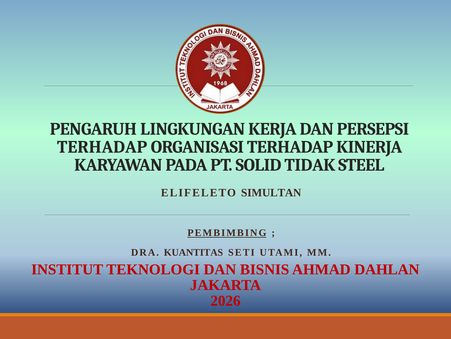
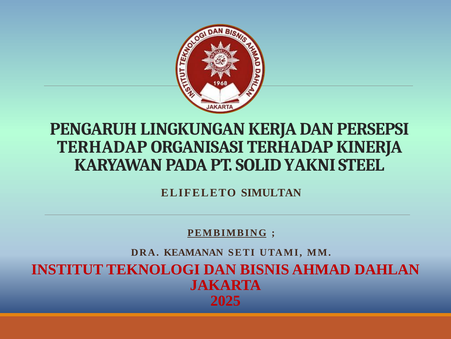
TIDAK: TIDAK -> YAKNI
KUANTITAS: KUANTITAS -> KEAMANAN
2026: 2026 -> 2025
